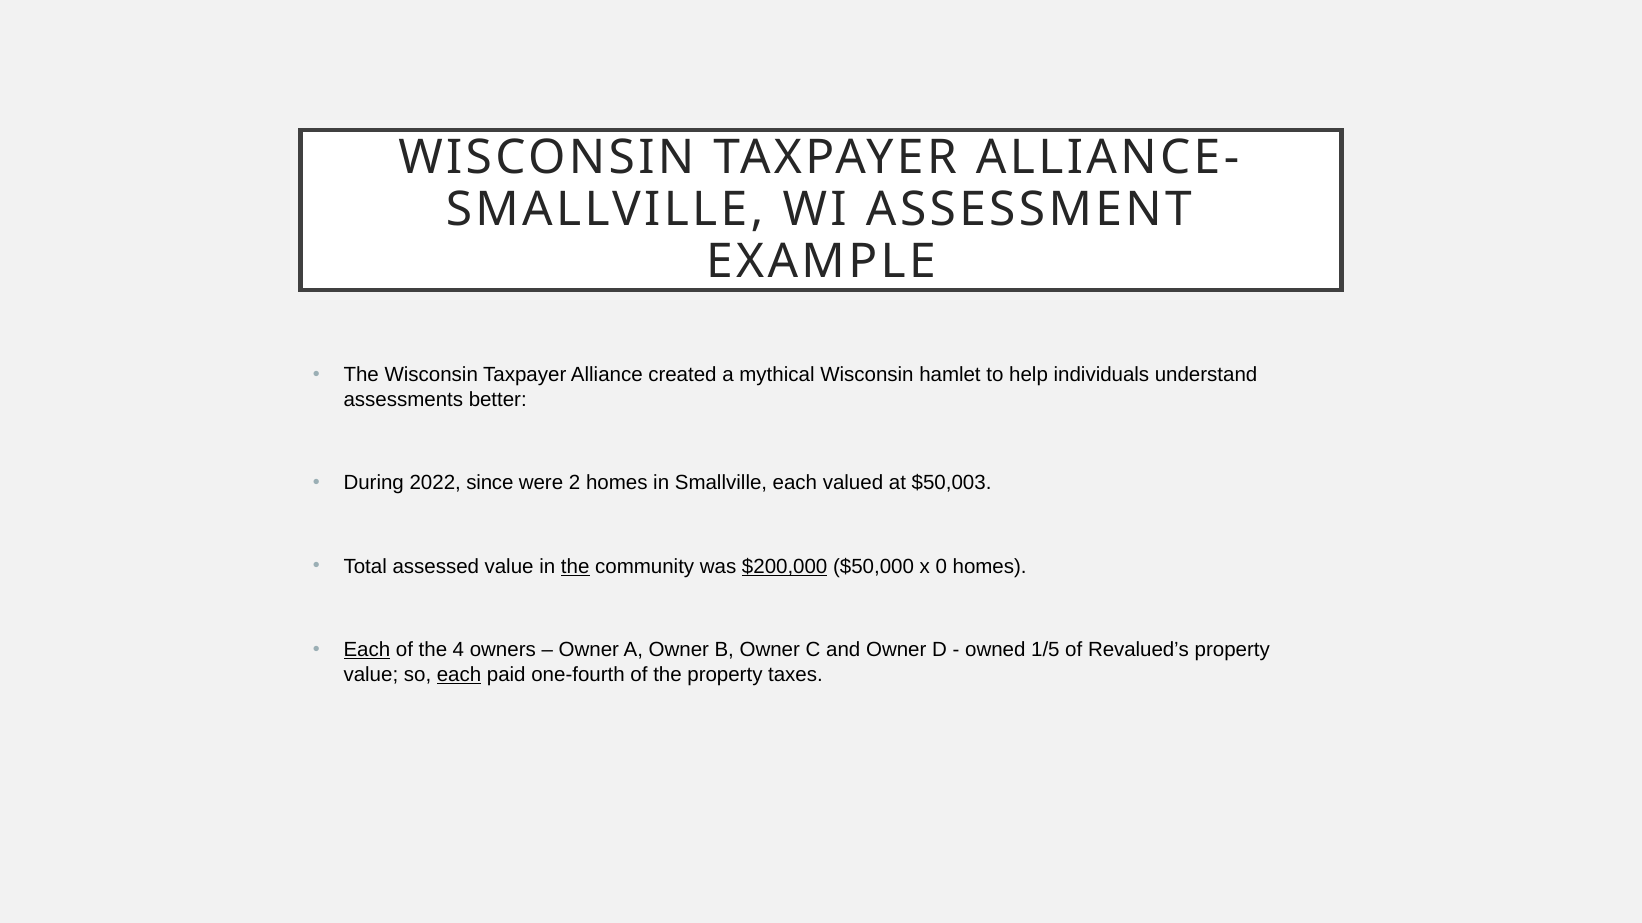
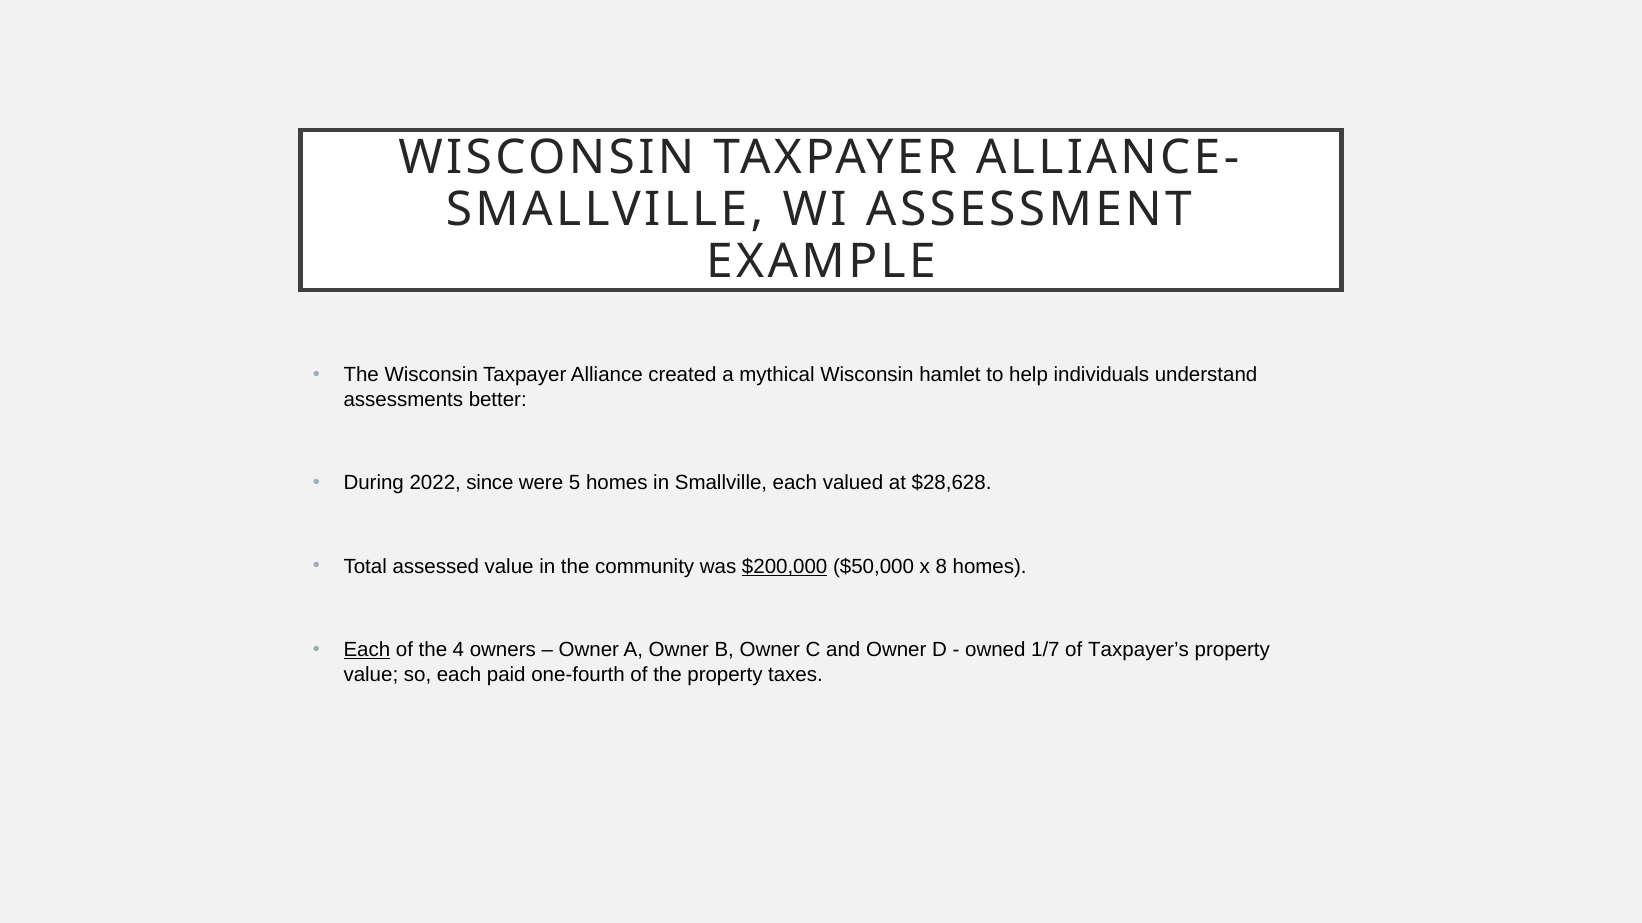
2: 2 -> 5
$50,003: $50,003 -> $28,628
the at (575, 567) underline: present -> none
0: 0 -> 8
1/5: 1/5 -> 1/7
Revalued’s: Revalued’s -> Taxpayer’s
each at (459, 675) underline: present -> none
